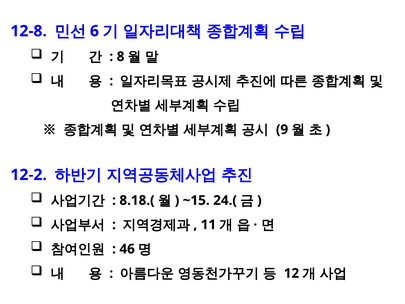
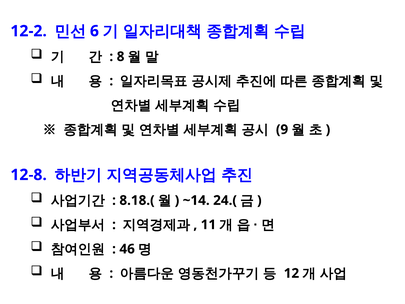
12-8: 12-8 -> 12-2
12-2: 12-2 -> 12-8
~15: ~15 -> ~14
